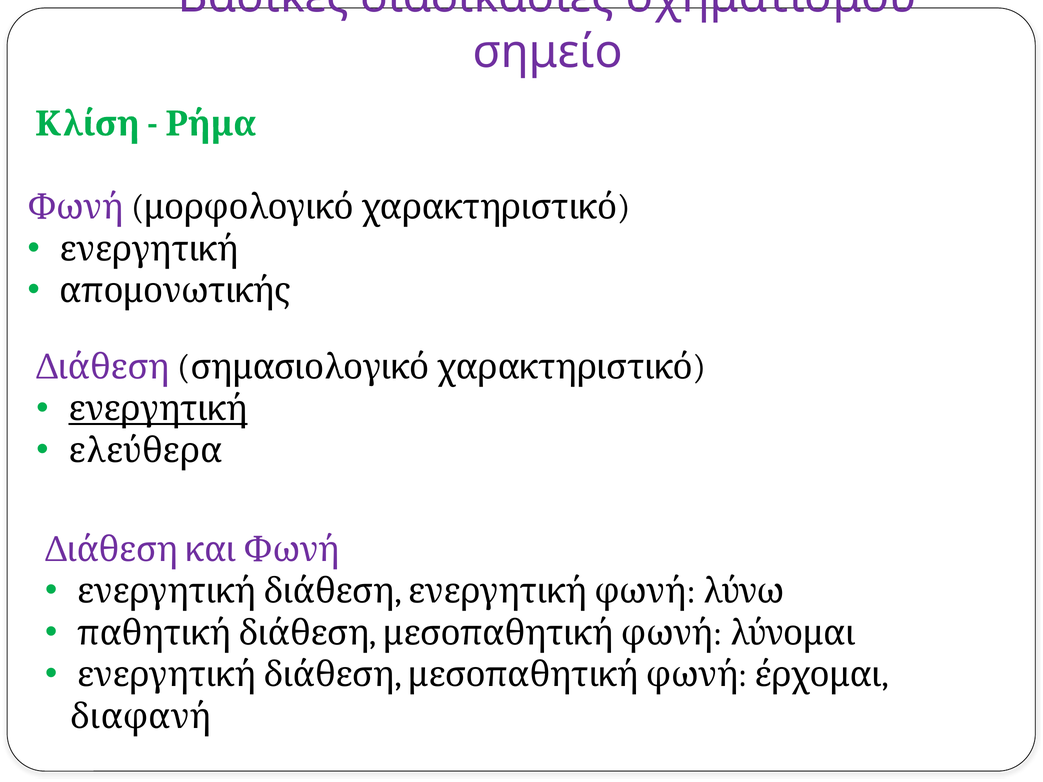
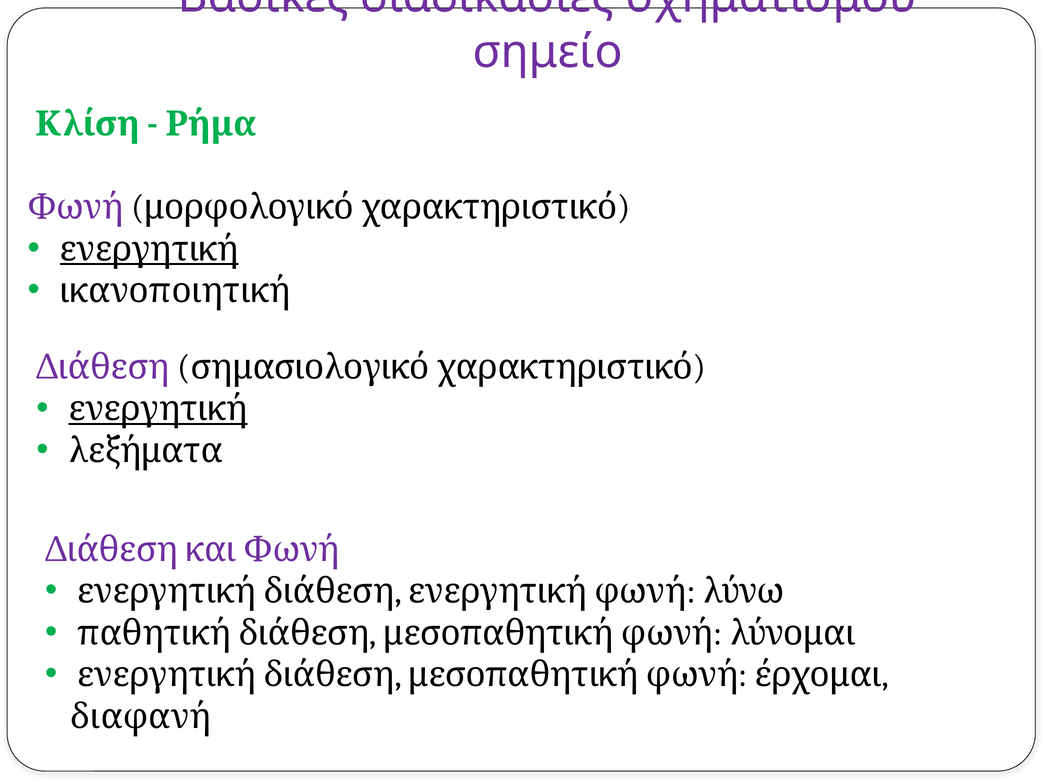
ενεργητική at (149, 249) underline: none -> present
απομονωτικής: απομονωτικής -> ικανοποιητική
ελεύθερα: ελεύθερα -> λεξήματα
